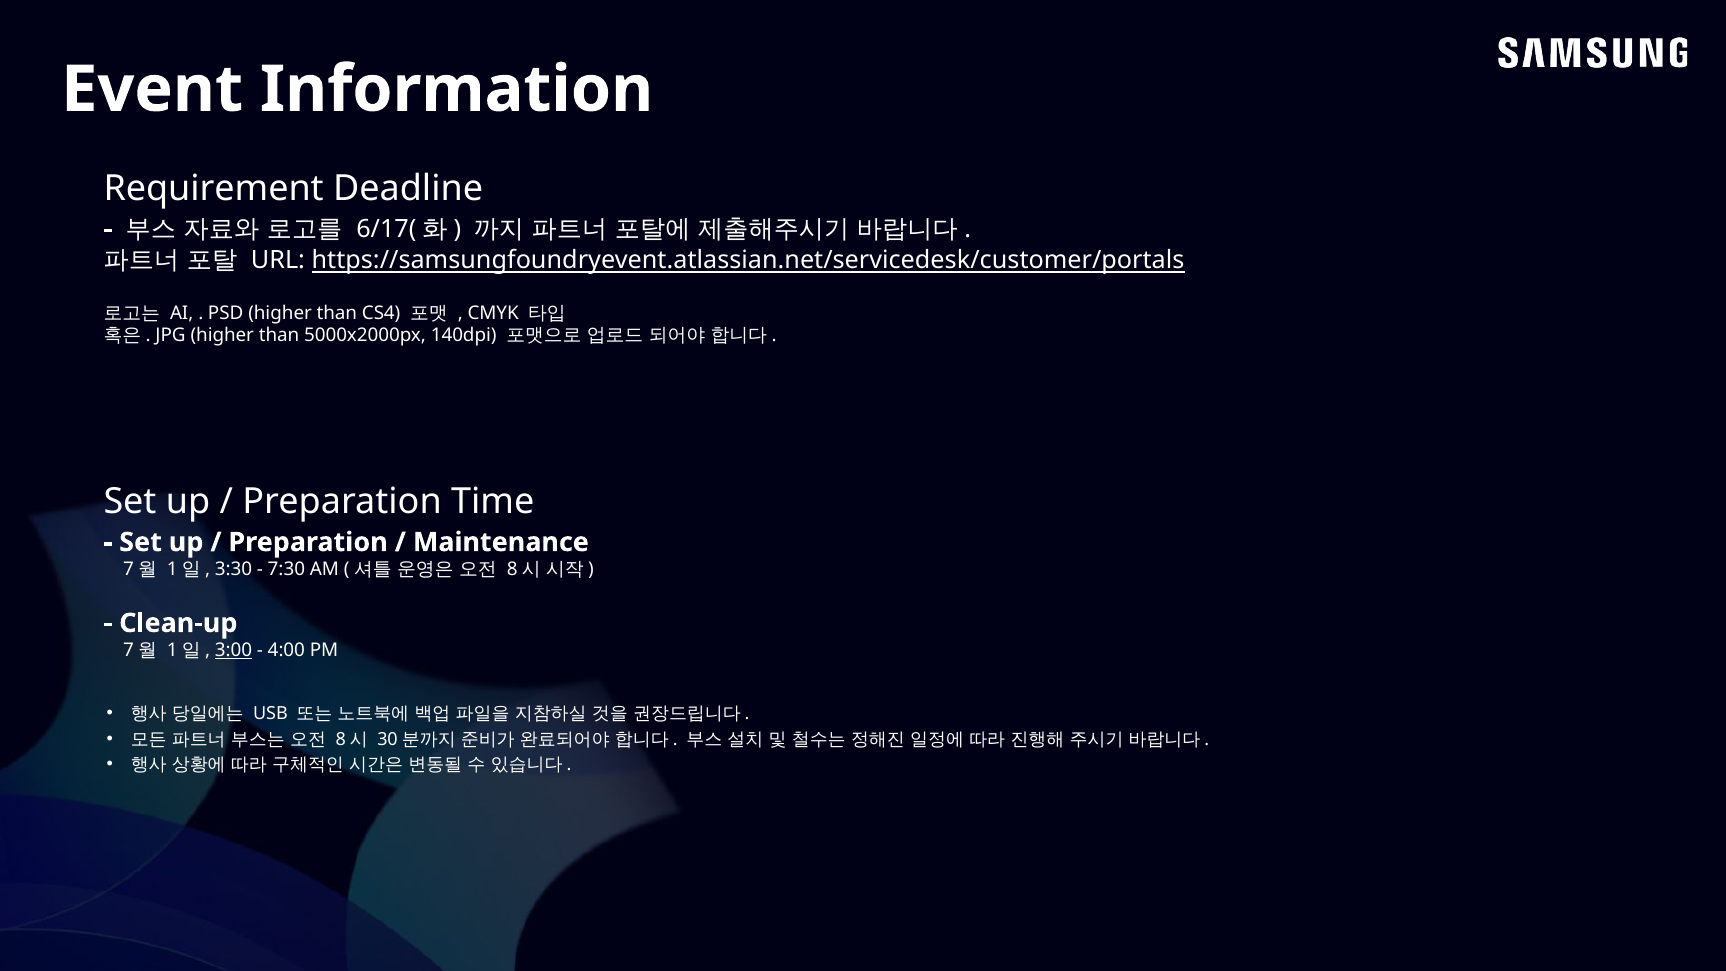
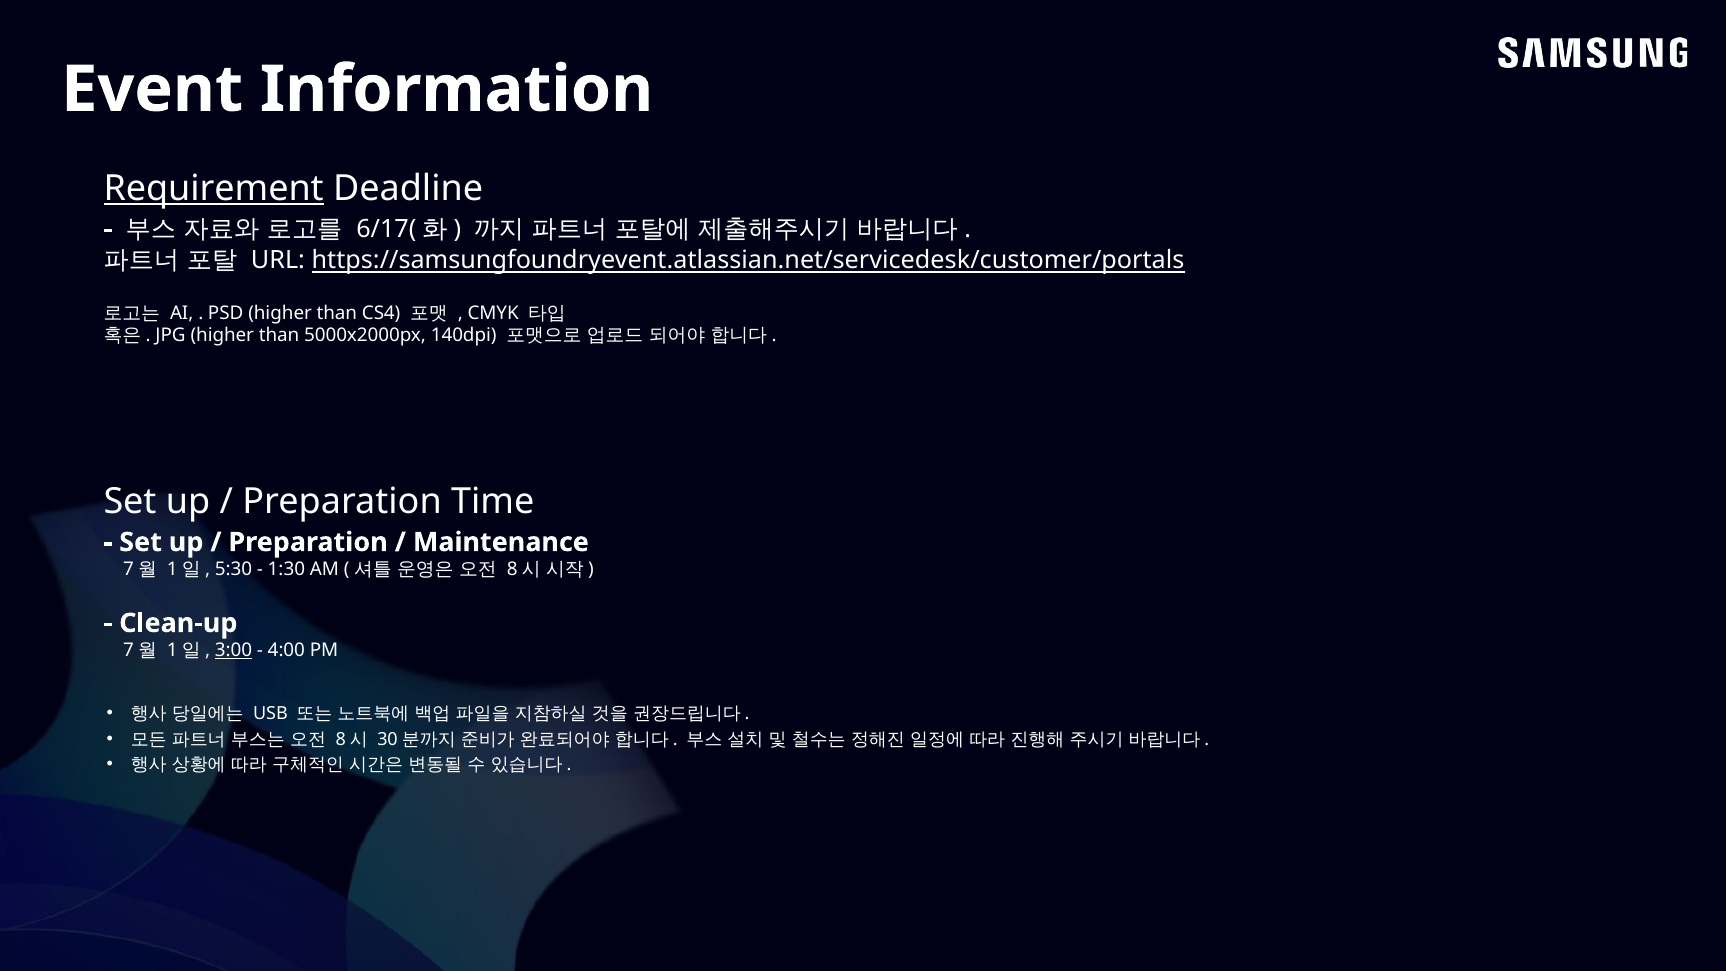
Requirement underline: none -> present
3:30: 3:30 -> 5:30
7:30: 7:30 -> 1:30
